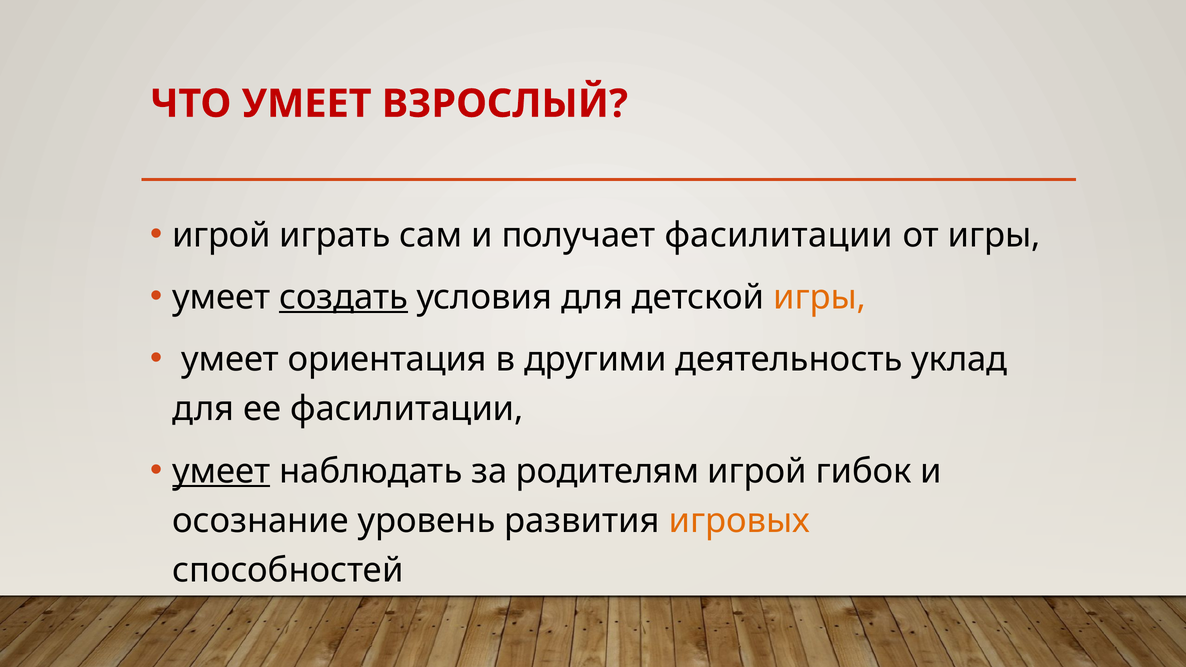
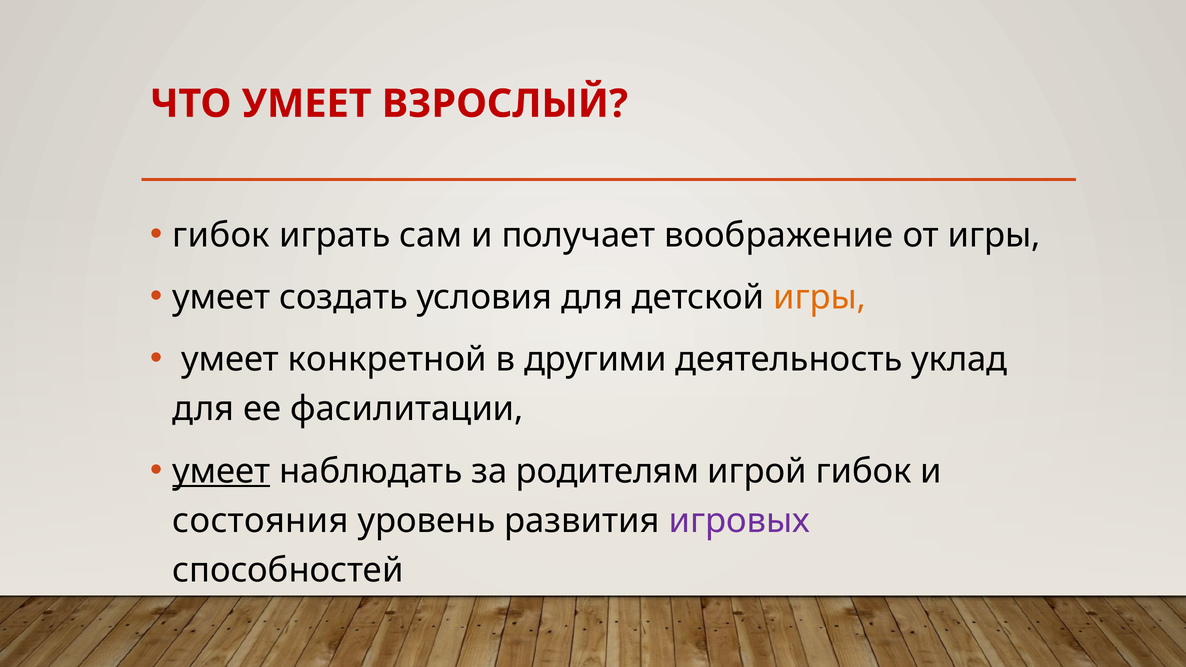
игрой at (221, 235): игрой -> гибок
получает фасилитации: фасилитации -> воображение
создать underline: present -> none
ориентация: ориентация -> конкретной
осознание: осознание -> состояния
игровых colour: orange -> purple
